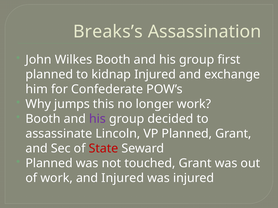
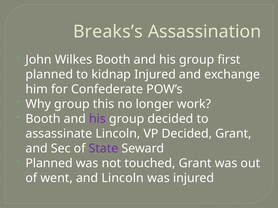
Why jumps: jumps -> group
VP Planned: Planned -> Decided
State colour: red -> purple
of work: work -> went
and Injured: Injured -> Lincoln
